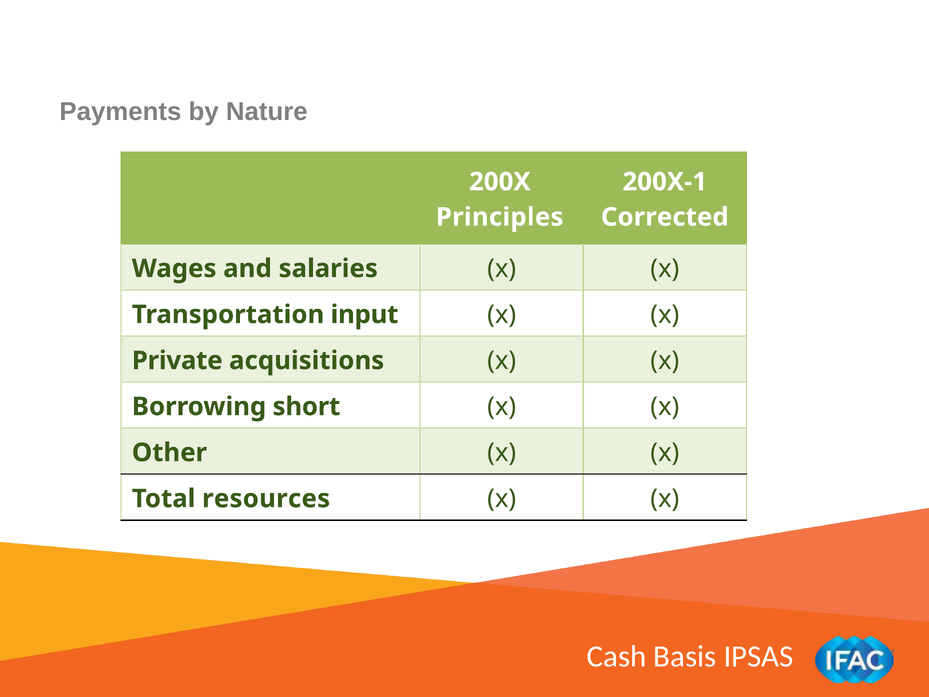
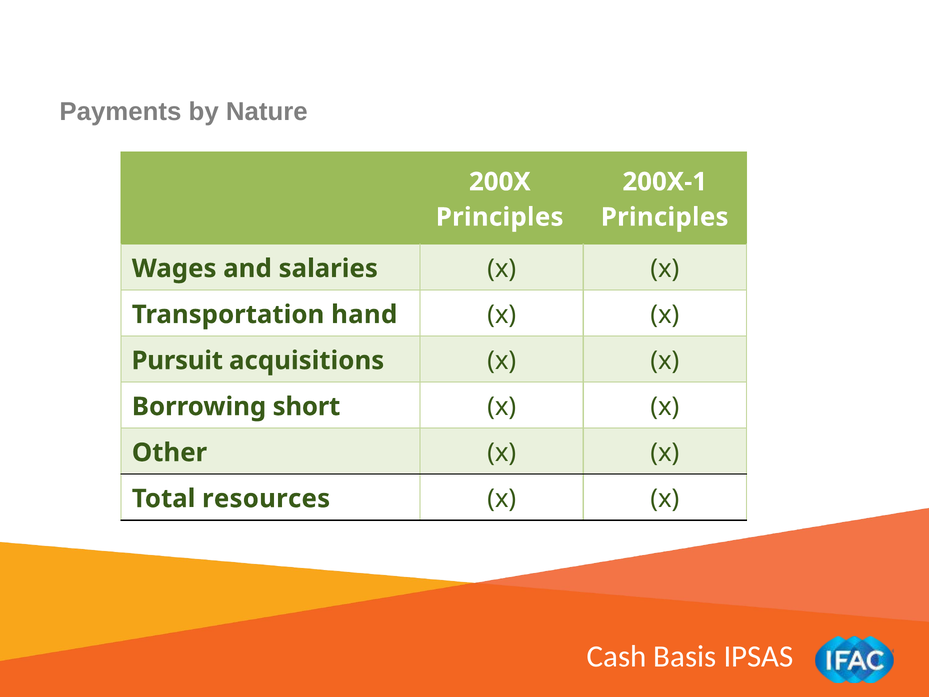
Corrected at (665, 217): Corrected -> Principles
input: input -> hand
Private: Private -> Pursuit
